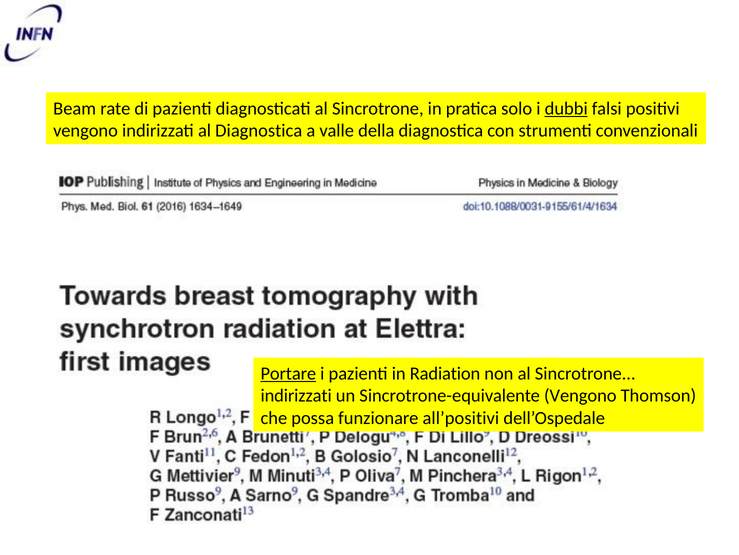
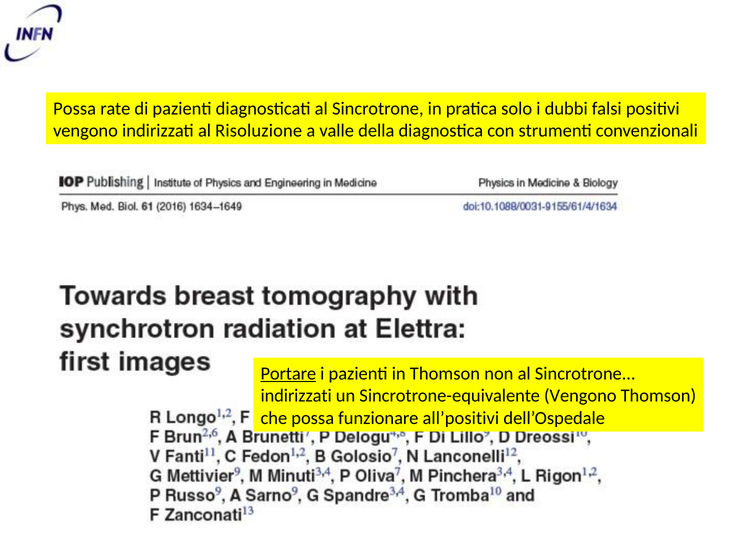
Beam at (75, 108): Beam -> Possa
dubbi underline: present -> none
al Diagnostica: Diagnostica -> Risoluzione
in Radiation: Radiation -> Thomson
